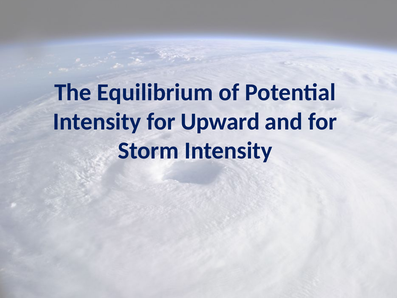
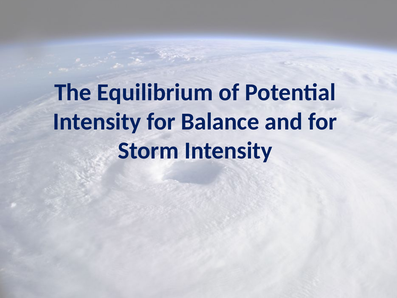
Upward: Upward -> Balance
